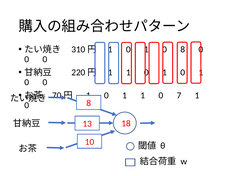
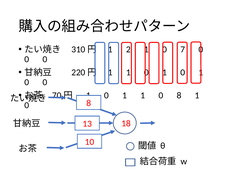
0 at (128, 50): 0 -> 2
8 at (183, 50): 8 -> 7
0 7: 7 -> 8
